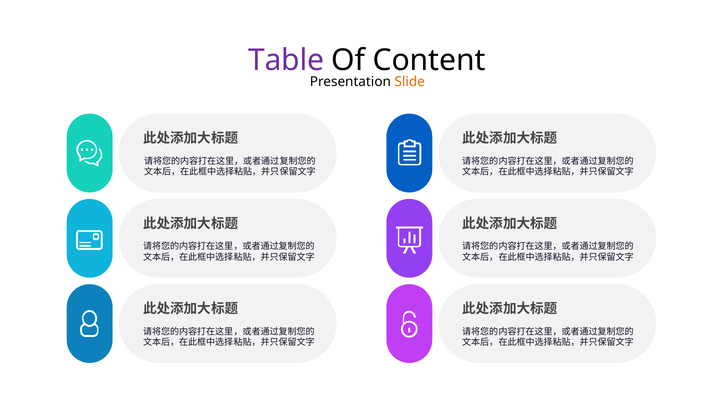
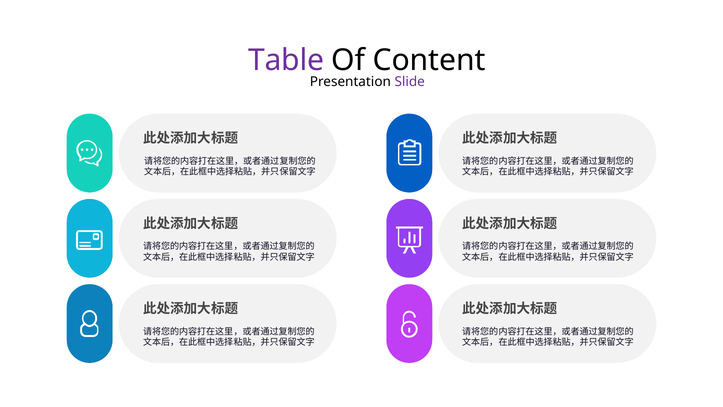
Slide colour: orange -> purple
